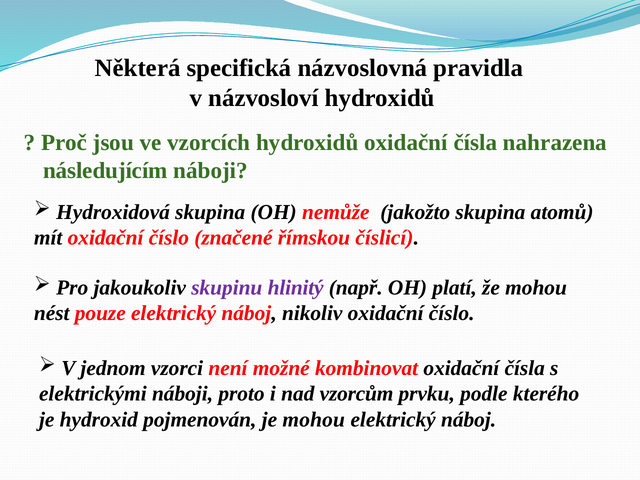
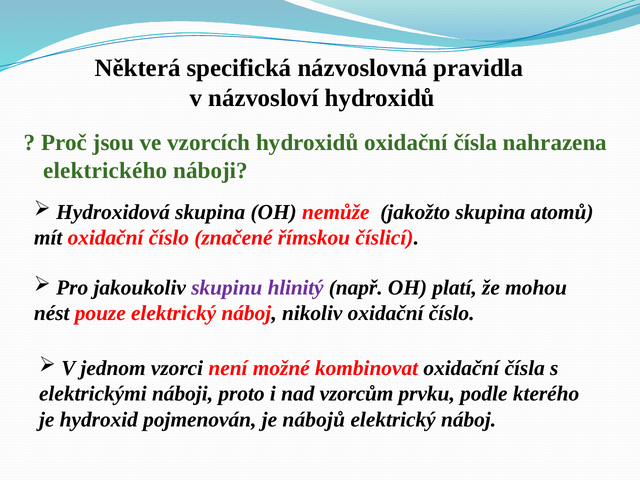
následujícím: následujícím -> elektrického
je mohou: mohou -> nábojů
